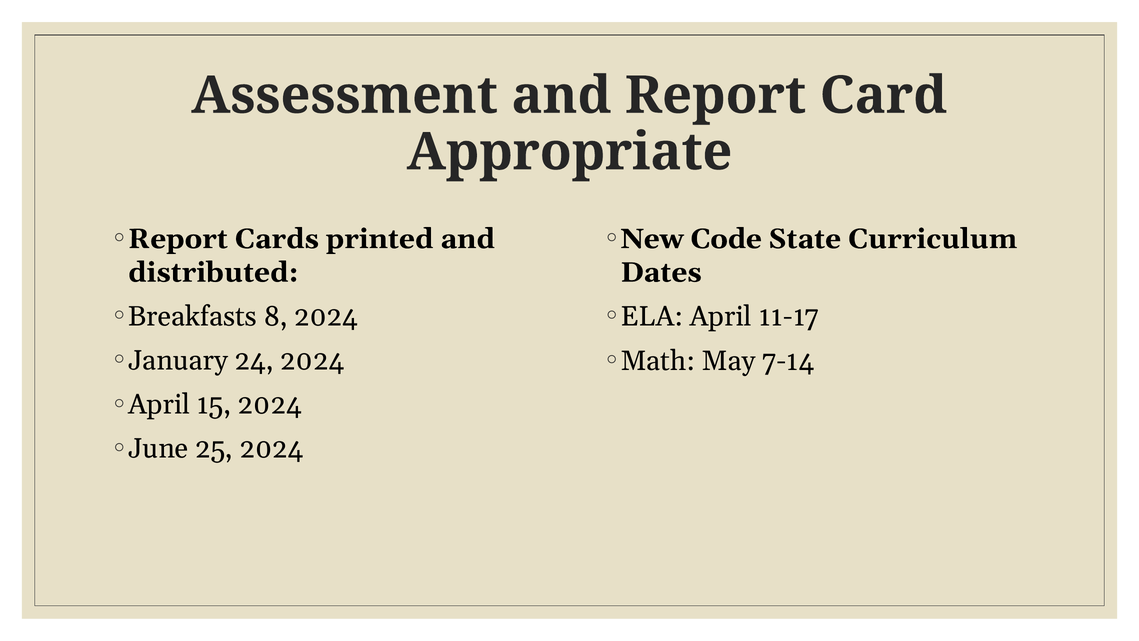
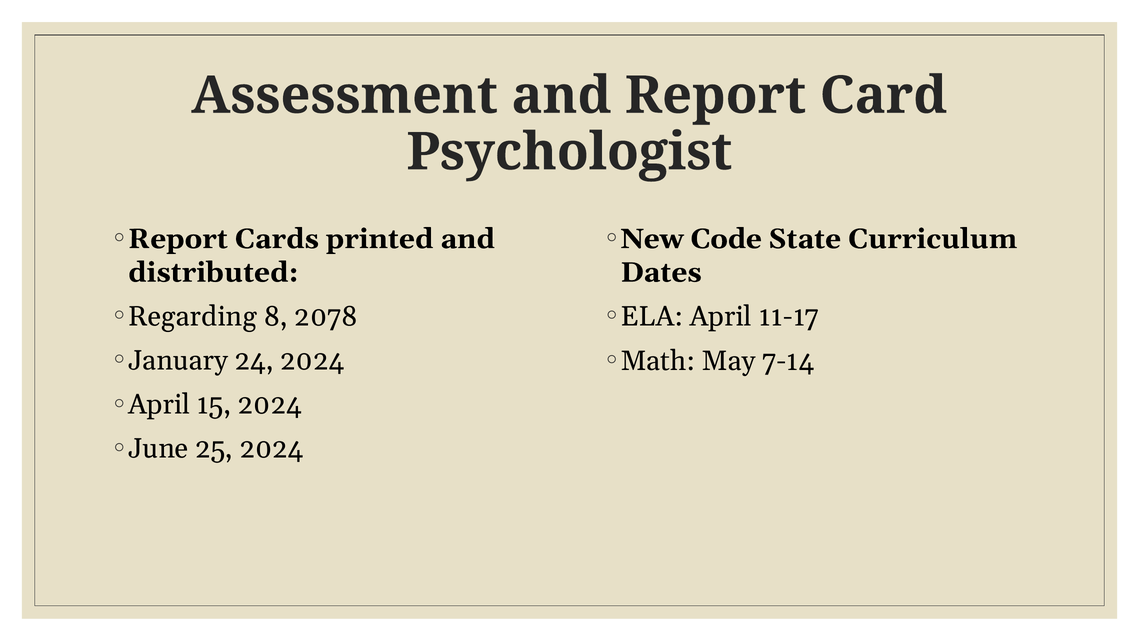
Appropriate: Appropriate -> Psychologist
Breakfasts: Breakfasts -> Regarding
8 2024: 2024 -> 2078
